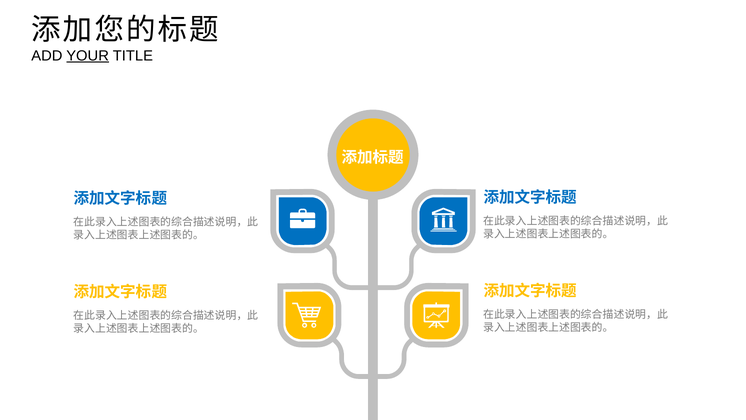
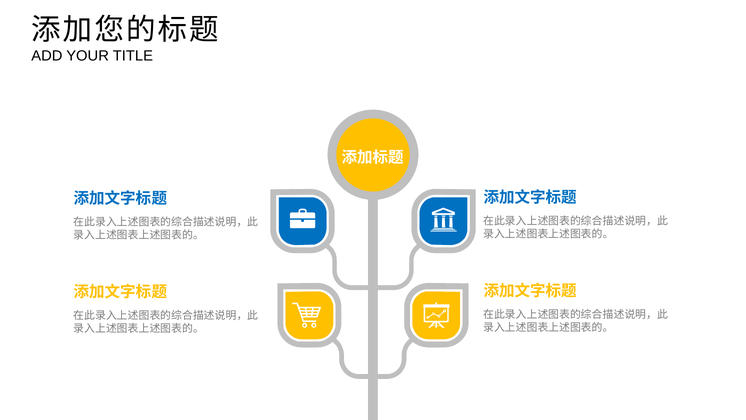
YOUR underline: present -> none
